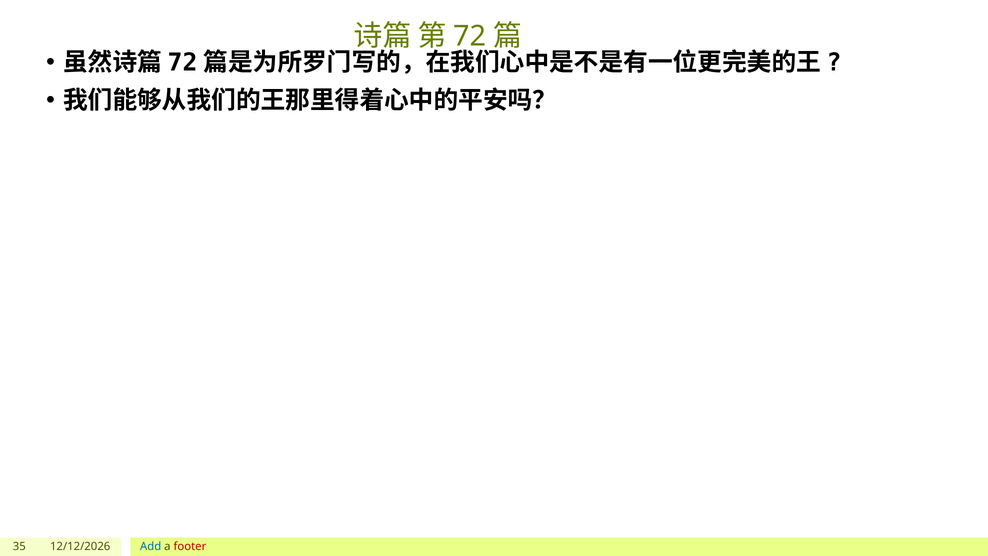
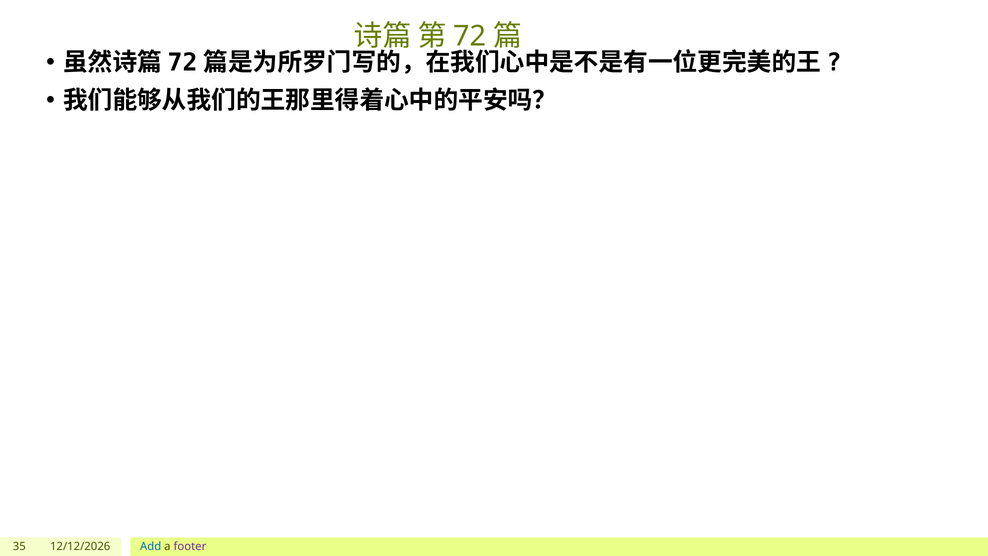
footer colour: red -> purple
